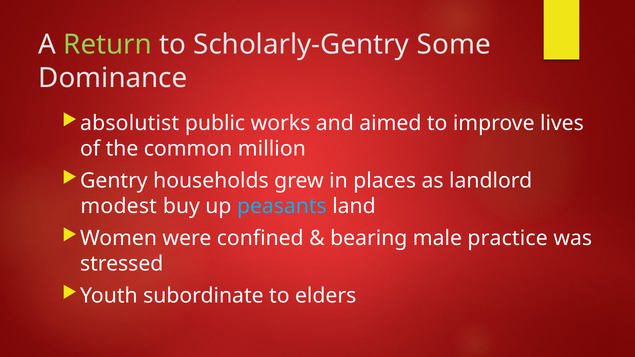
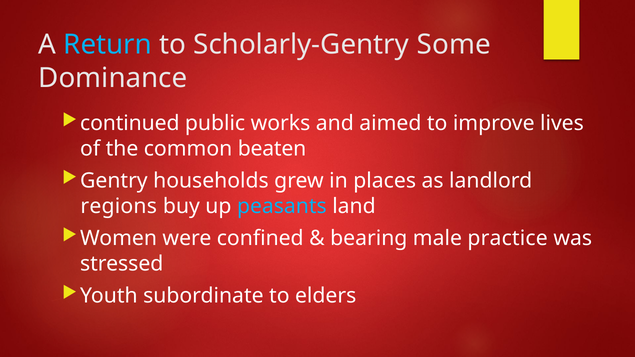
Return colour: light green -> light blue
absolutist: absolutist -> continued
million: million -> beaten
modest: modest -> regions
